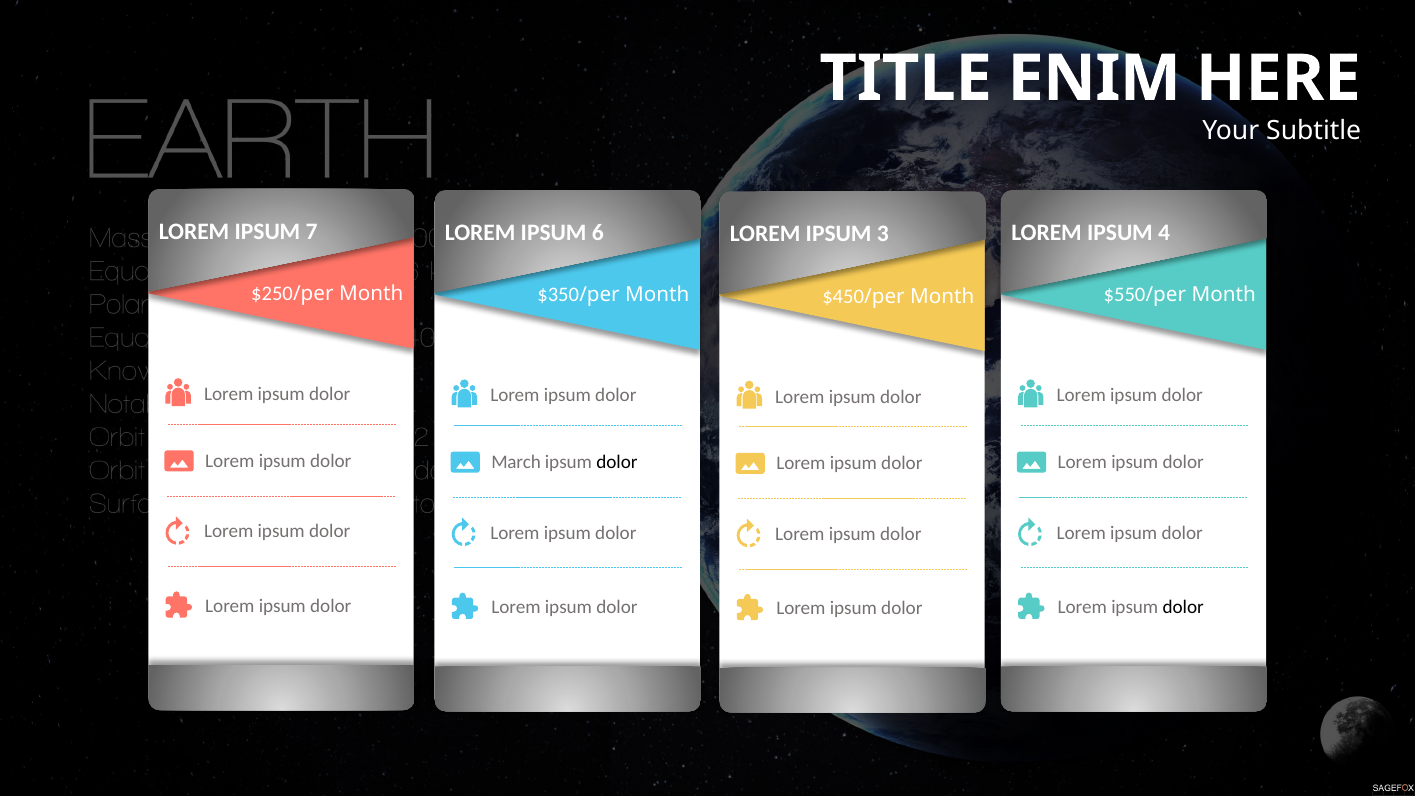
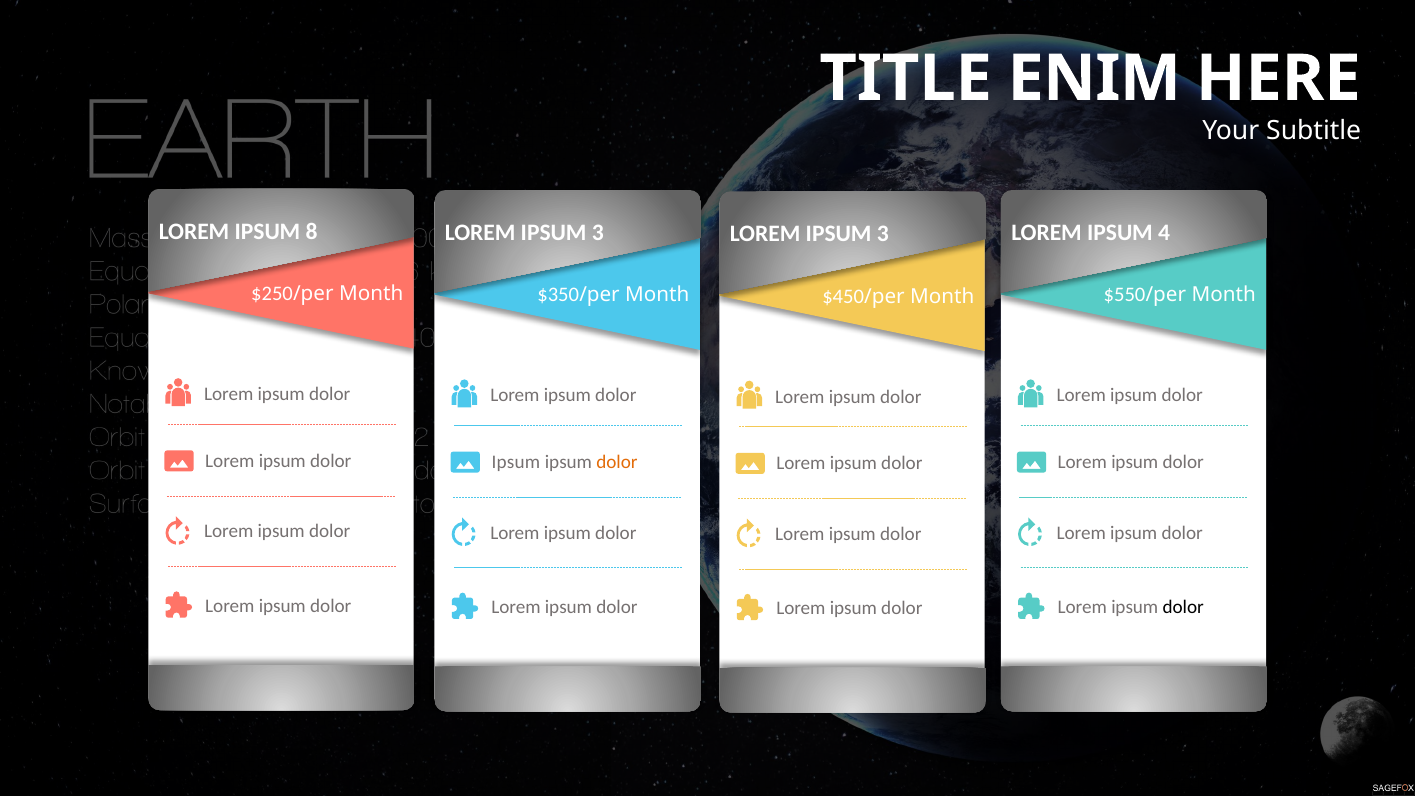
7: 7 -> 8
6 at (598, 233): 6 -> 3
March at (516, 462): March -> Ipsum
dolor at (617, 462) colour: black -> orange
